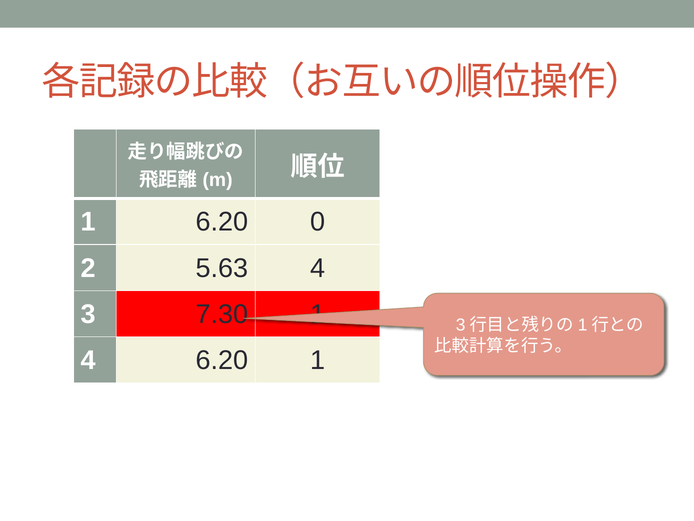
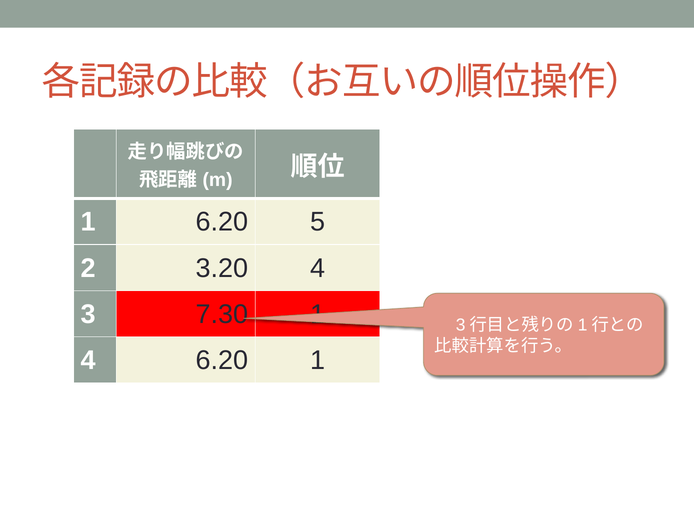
0: 0 -> 5
5.63: 5.63 -> 3.20
